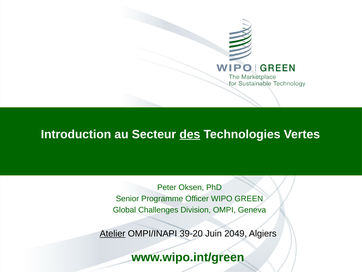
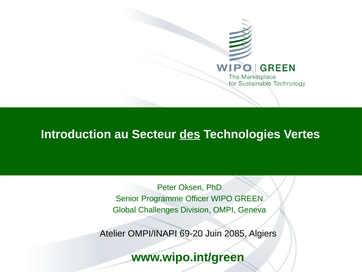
Atelier underline: present -> none
39-20: 39-20 -> 69-20
2049: 2049 -> 2085
